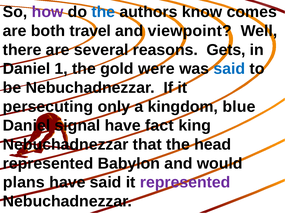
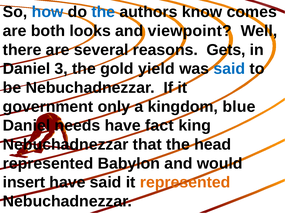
how colour: purple -> blue
travel: travel -> looks
1: 1 -> 3
were: were -> yield
persecuting: persecuting -> government
signal: signal -> needs
plans: plans -> insert
represented at (185, 183) colour: purple -> orange
